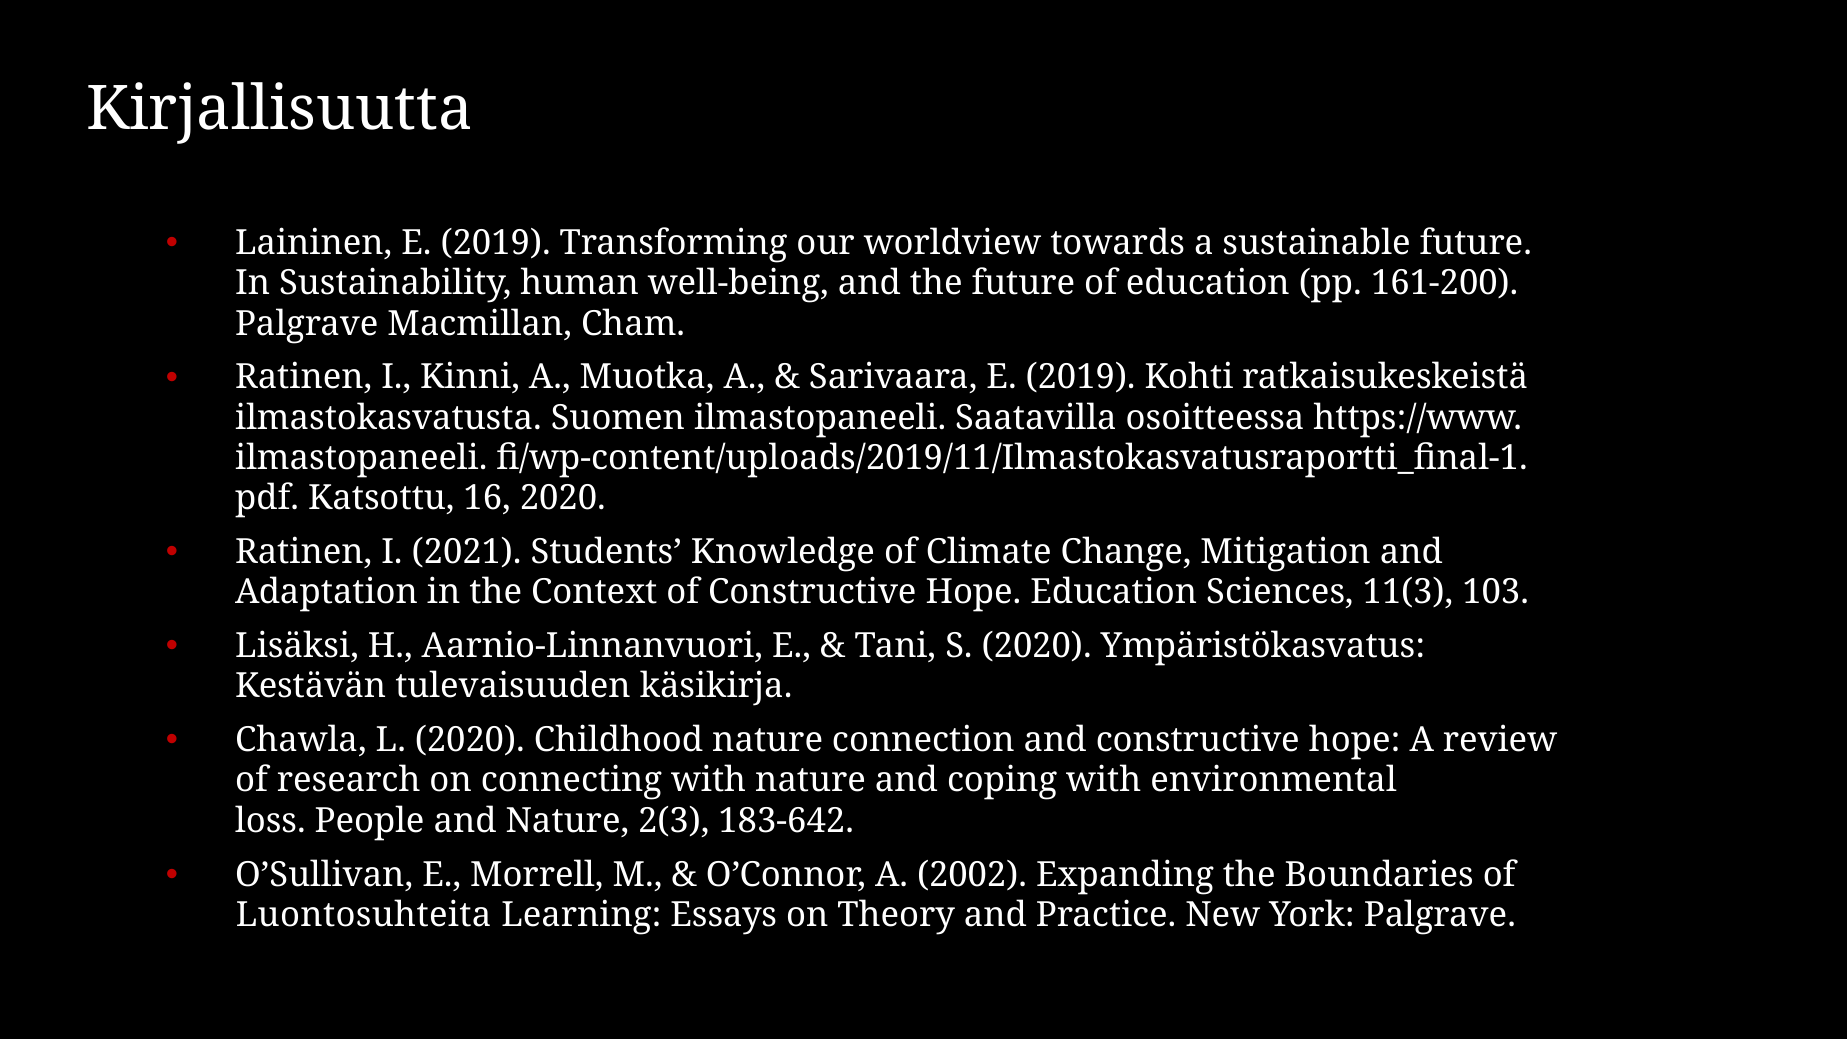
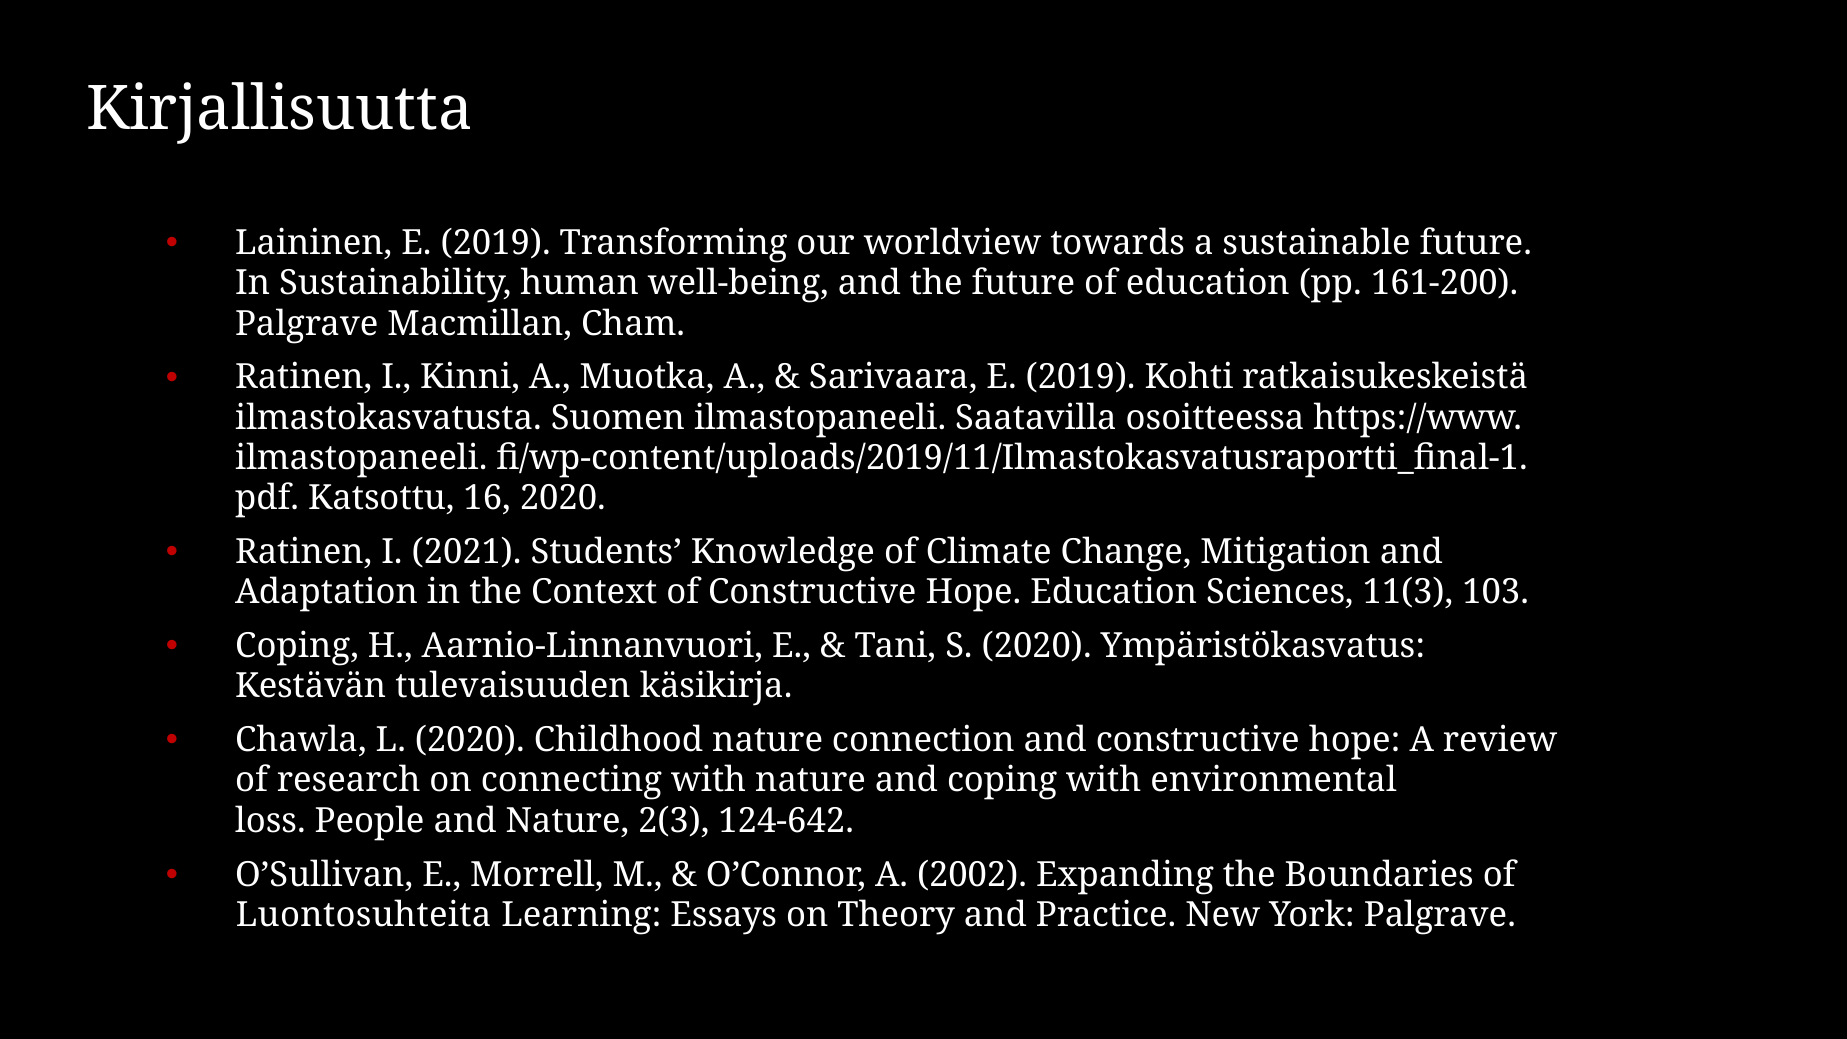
Lisäksi at (297, 646): Lisäksi -> Coping
183-642: 183-642 -> 124-642
